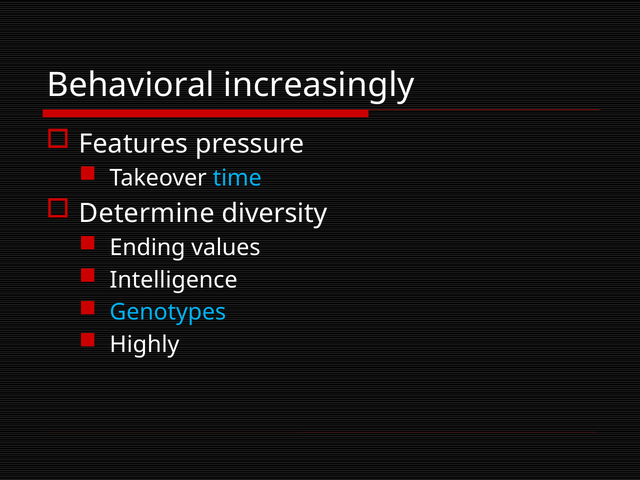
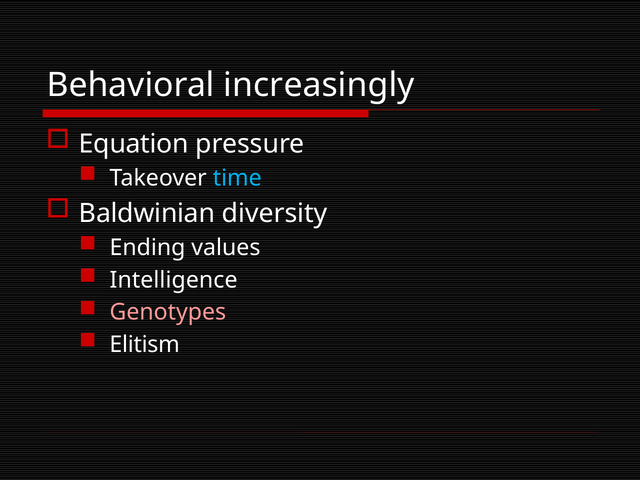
Features: Features -> Equation
Determine: Determine -> Baldwinian
Genotypes colour: light blue -> pink
Highly: Highly -> Elitism
